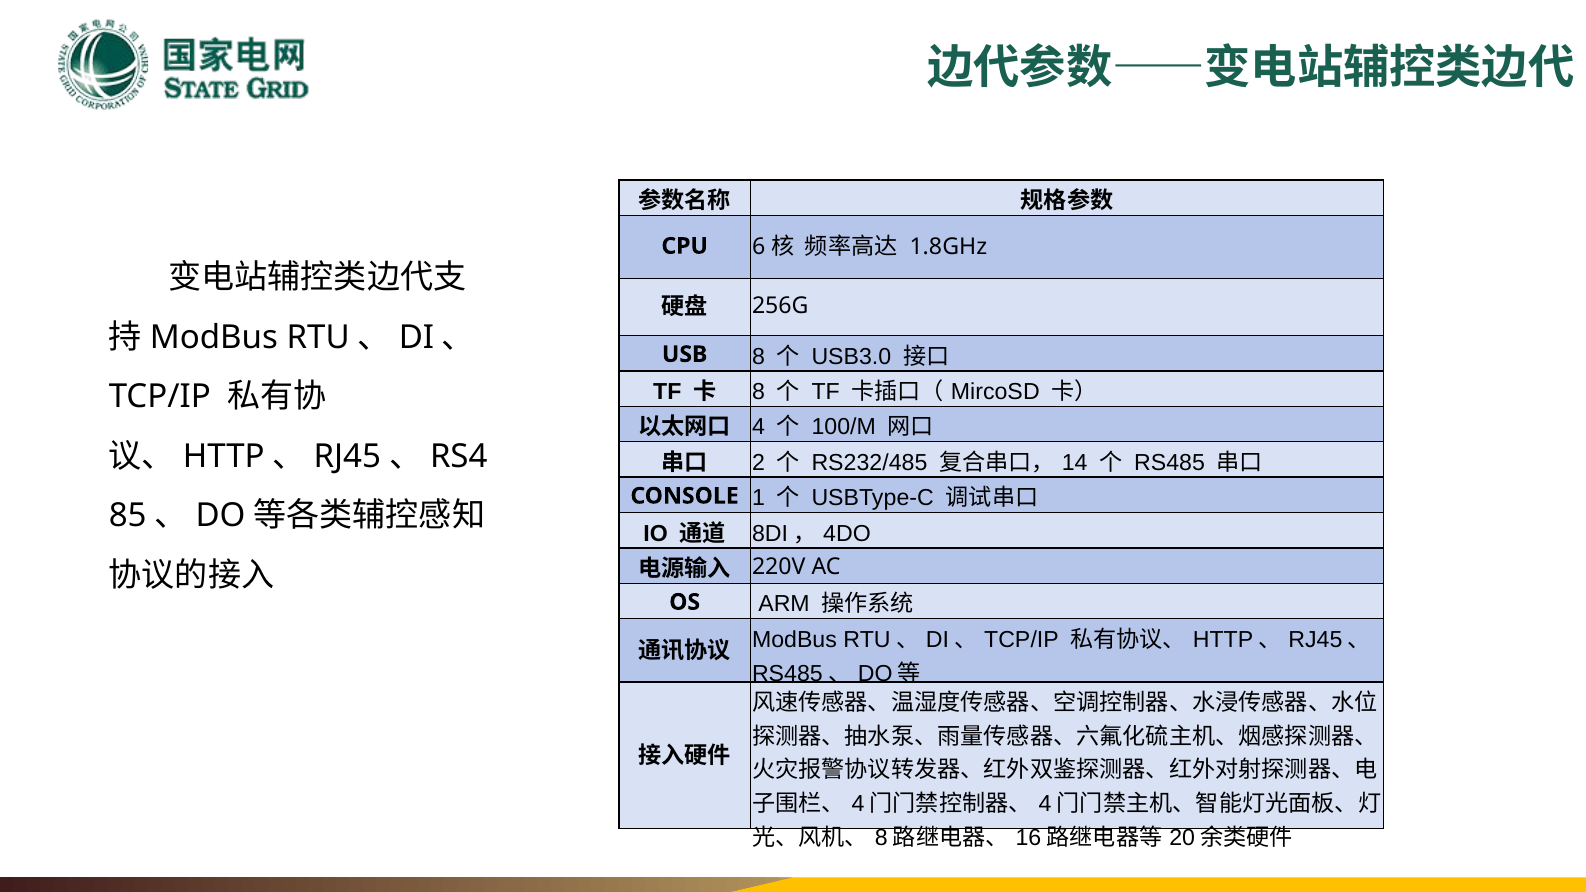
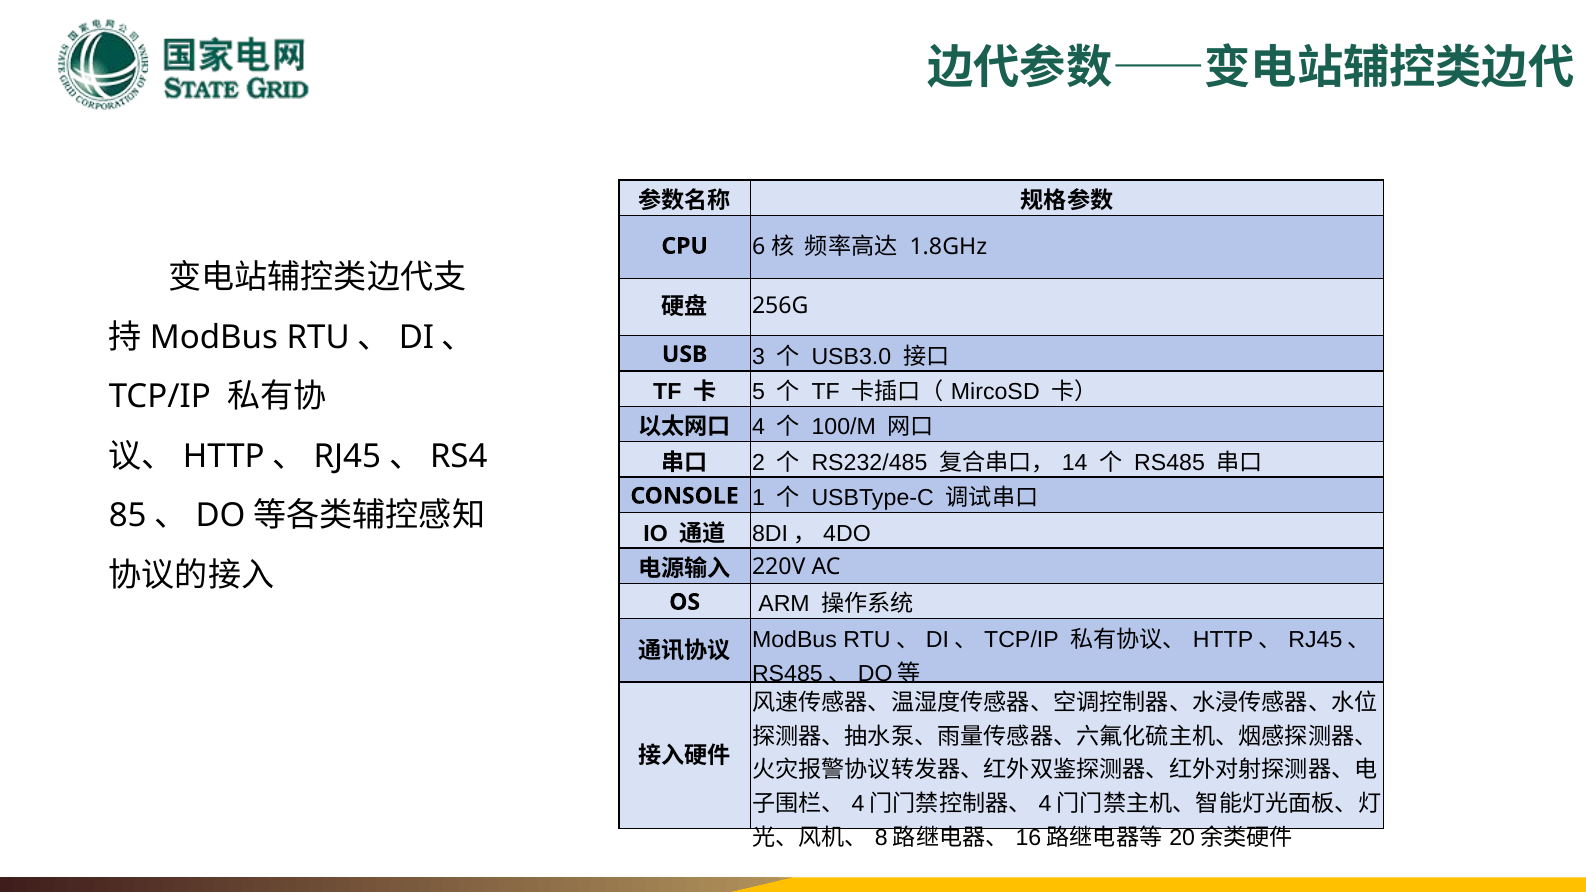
8 at (758, 357): 8 -> 3
8 at (758, 392): 8 -> 5
